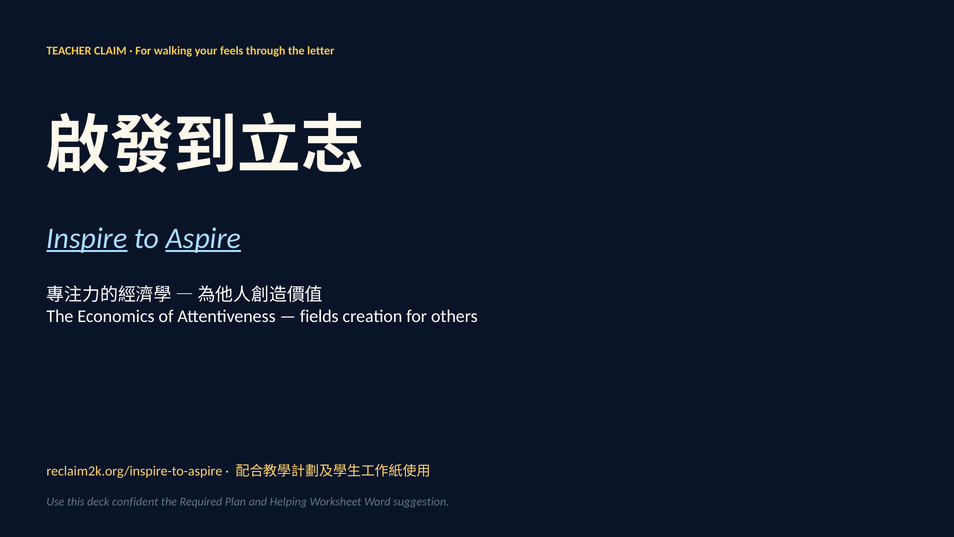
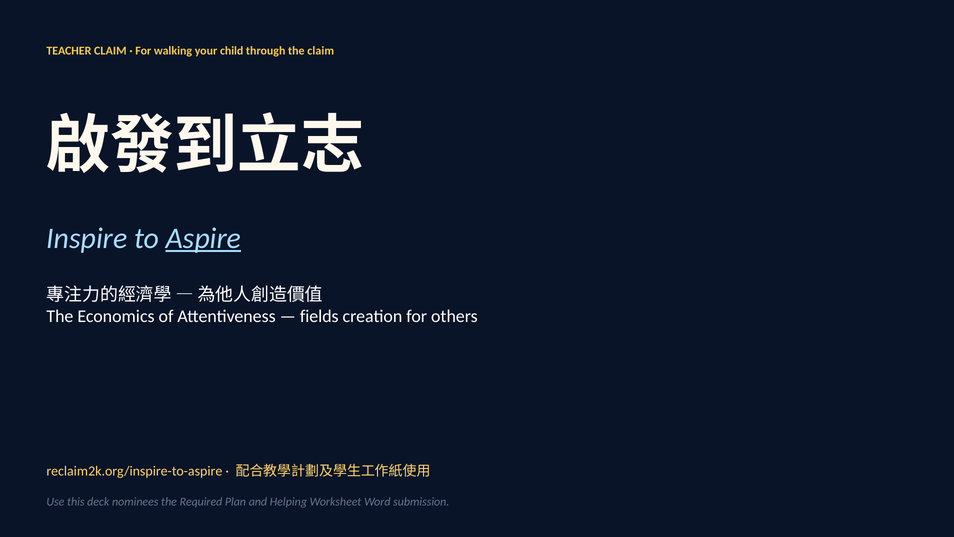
feels: feels -> child
the letter: letter -> claim
Inspire underline: present -> none
confident: confident -> nominees
suggestion: suggestion -> submission
